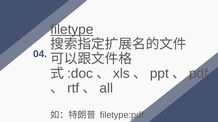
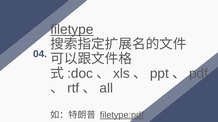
filetype:pdf underline: none -> present
